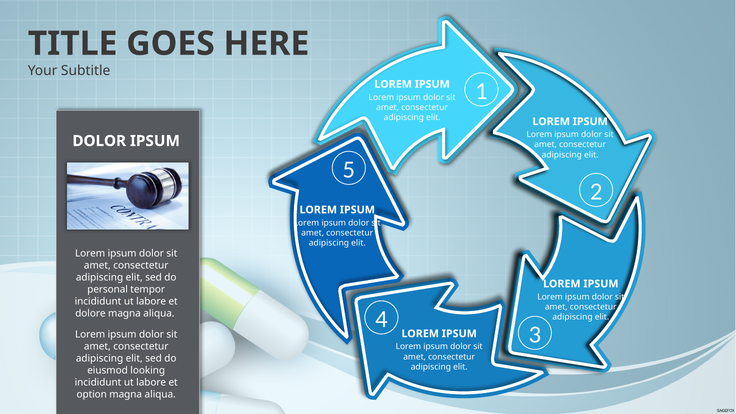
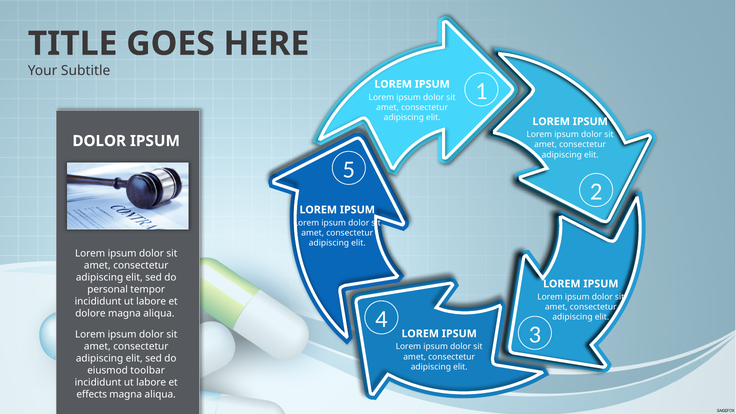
looking: looking -> toolbar
option: option -> effects
